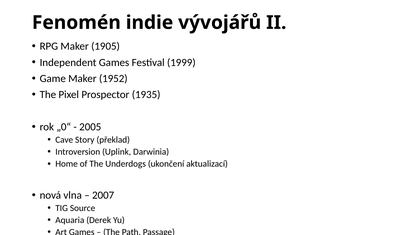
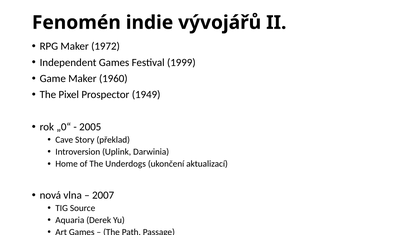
1905: 1905 -> 1972
1952: 1952 -> 1960
1935: 1935 -> 1949
